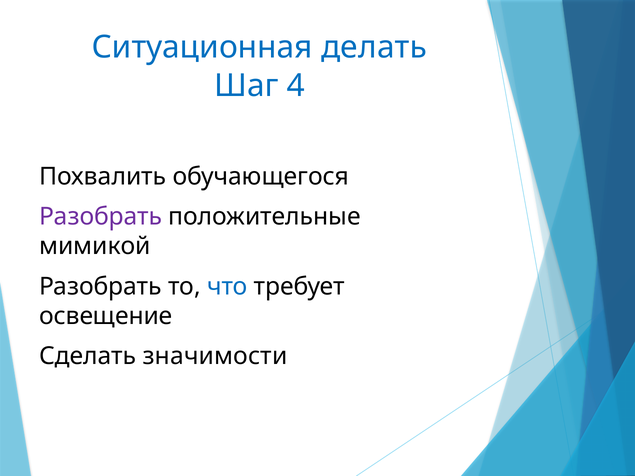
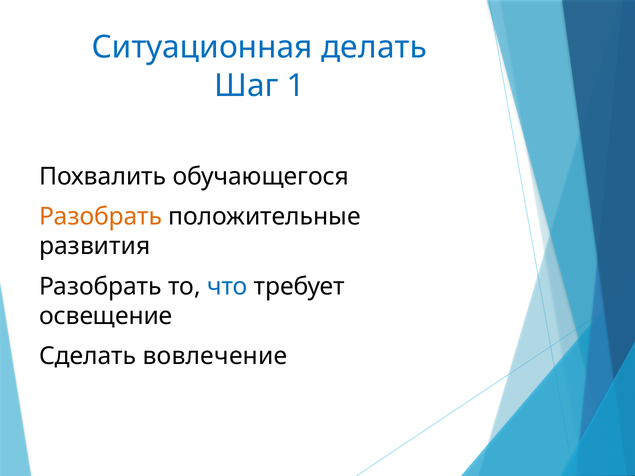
4: 4 -> 1
Разобрать at (101, 217) colour: purple -> orange
мимикой: мимикой -> развития
значимости: значимости -> вовлечение
